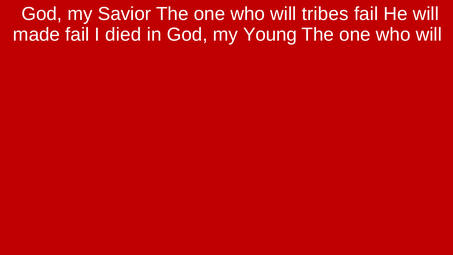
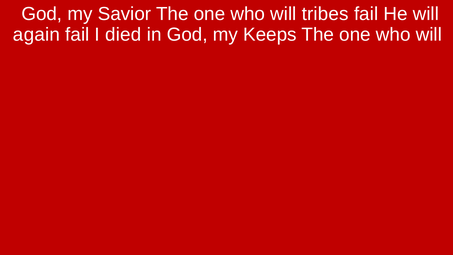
made: made -> again
Young: Young -> Keeps
